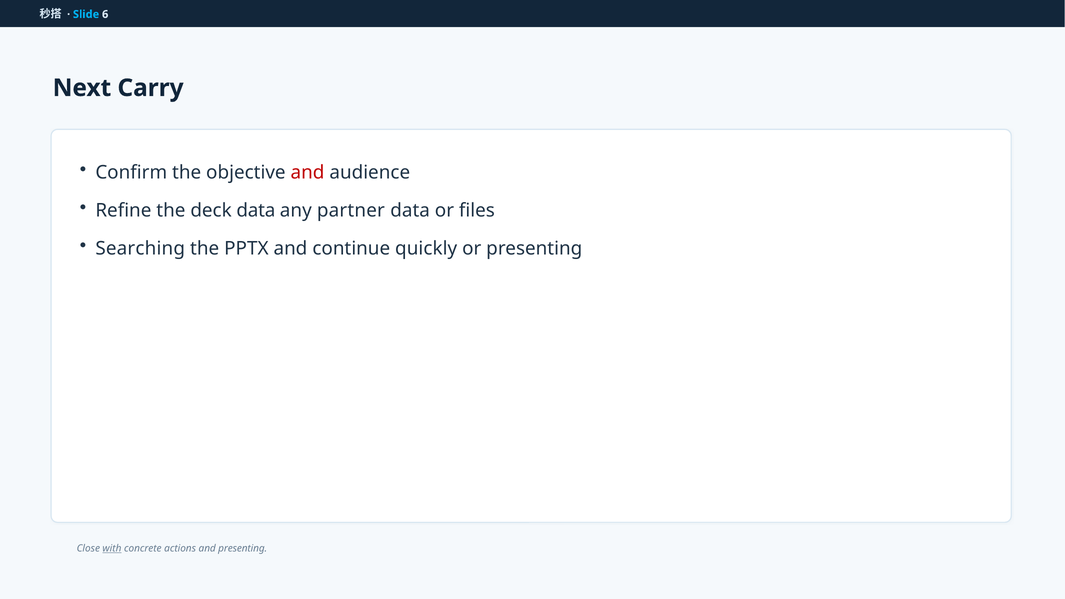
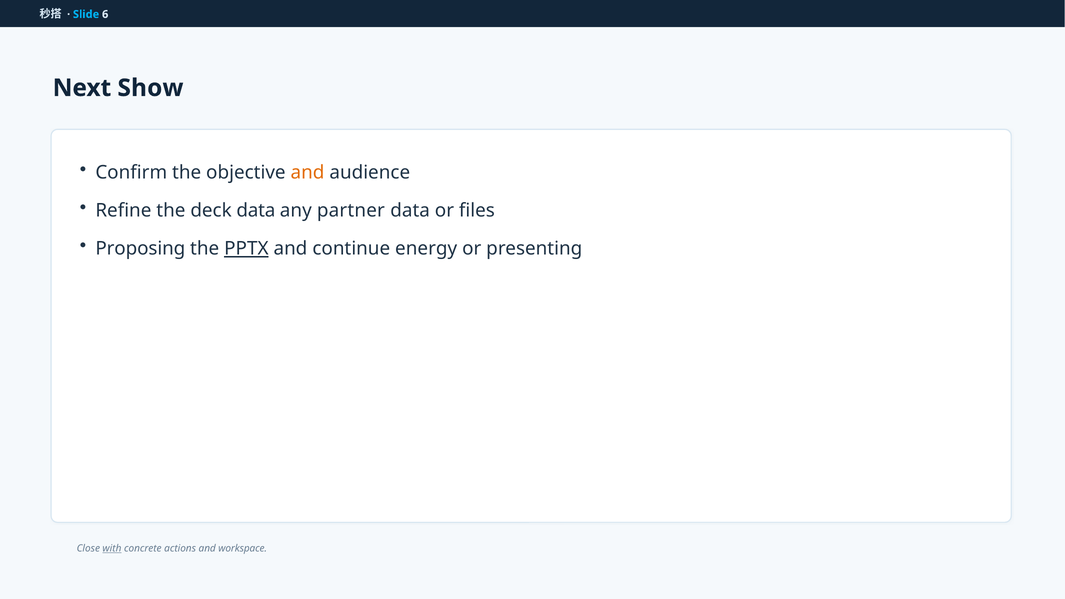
Carry: Carry -> Show
and at (307, 172) colour: red -> orange
Searching: Searching -> Proposing
PPTX underline: none -> present
quickly: quickly -> energy
and presenting: presenting -> workspace
